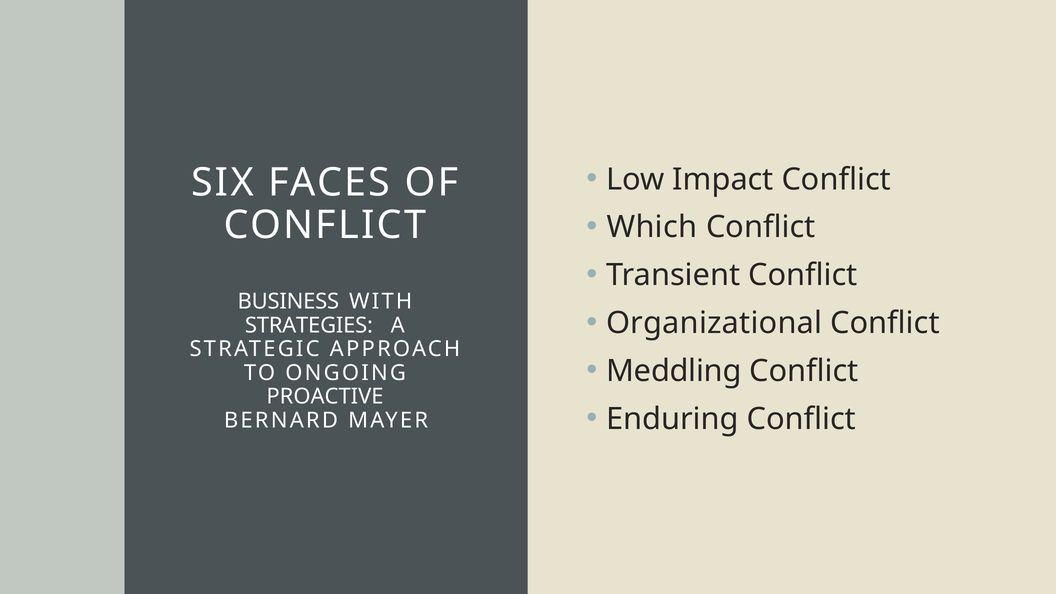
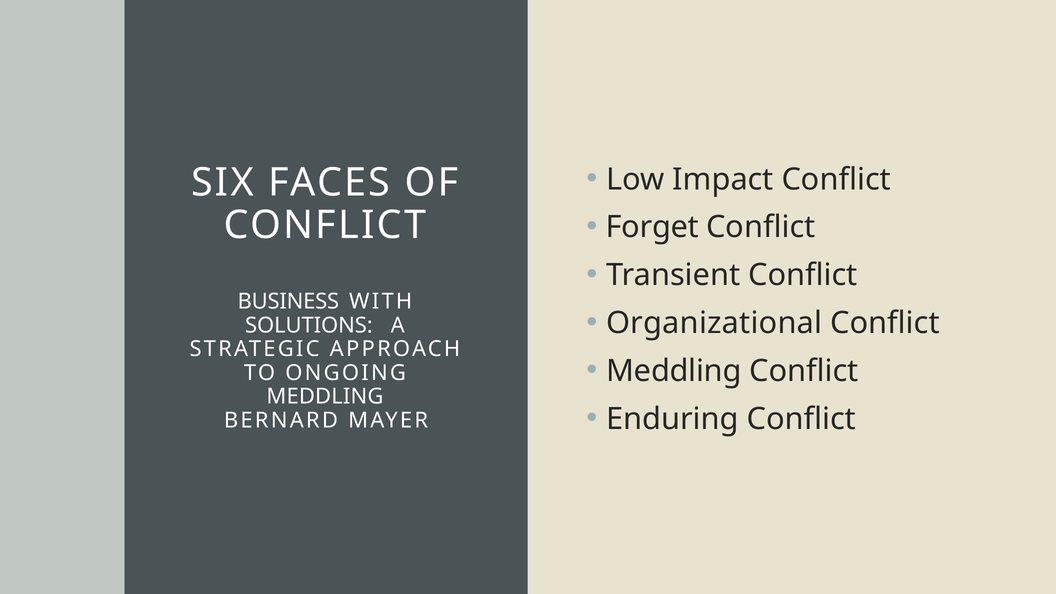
Which: Which -> Forget
STRATEGIES: STRATEGIES -> SOLUTIONS
PROACTIVE at (325, 397): PROACTIVE -> MEDDLING
